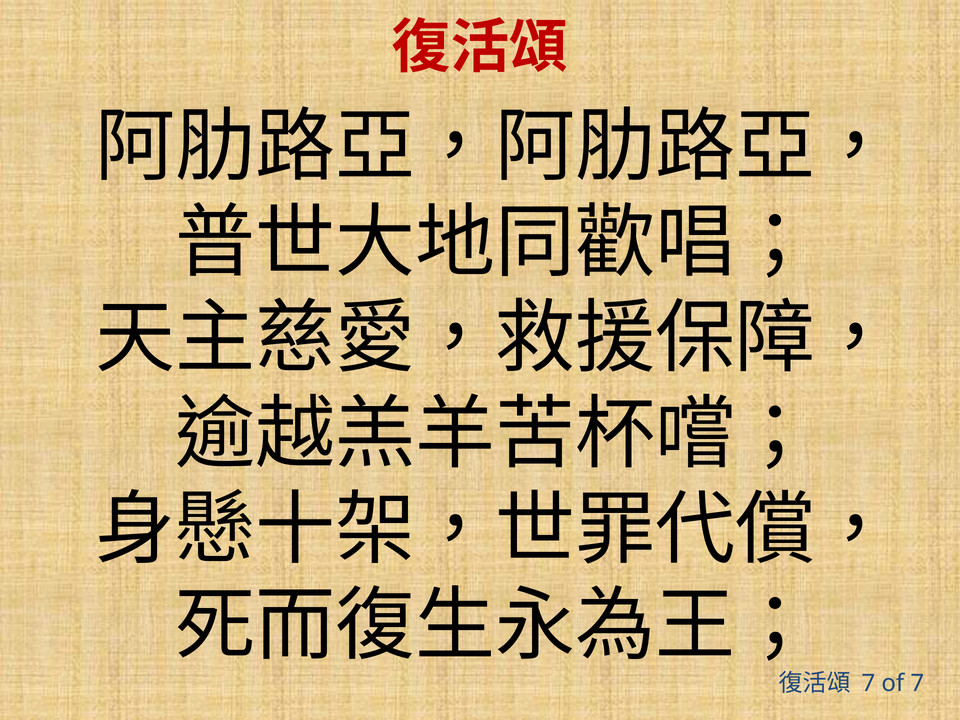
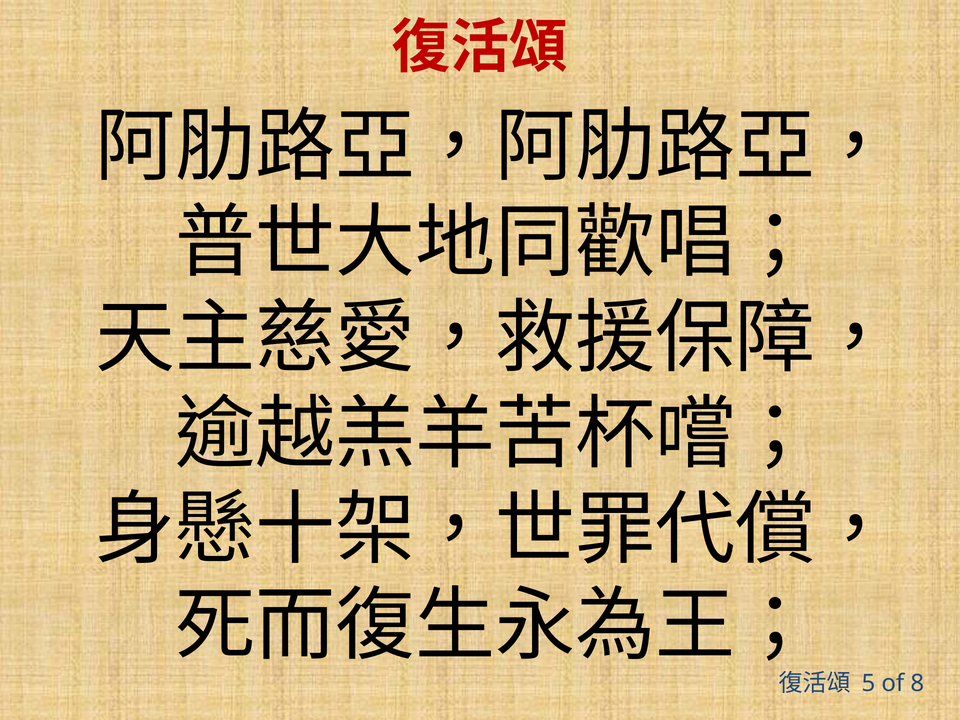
7 at (868, 683): 7 -> 5
of 7: 7 -> 8
